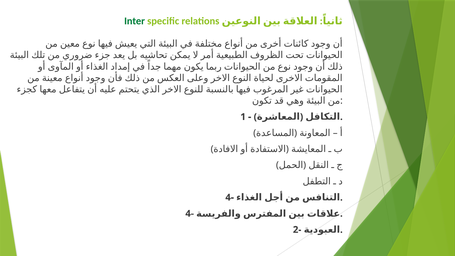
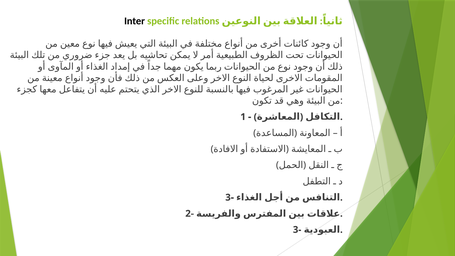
Inter colour: green -> black
4- at (230, 197): 4- -> 3-
4- at (190, 214): 4- -> 2-
2- at (297, 230): 2- -> 3-
